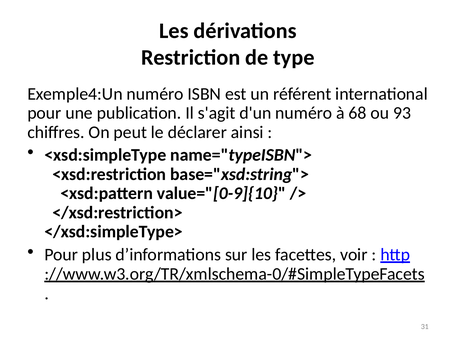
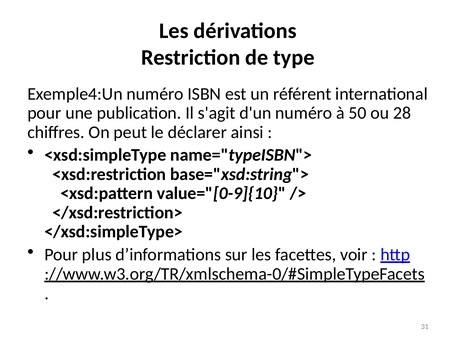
68: 68 -> 50
93: 93 -> 28
